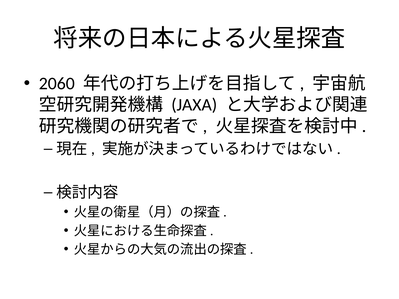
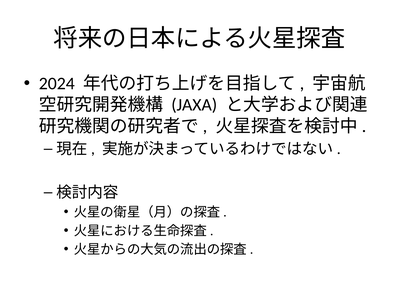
2060: 2060 -> 2024
